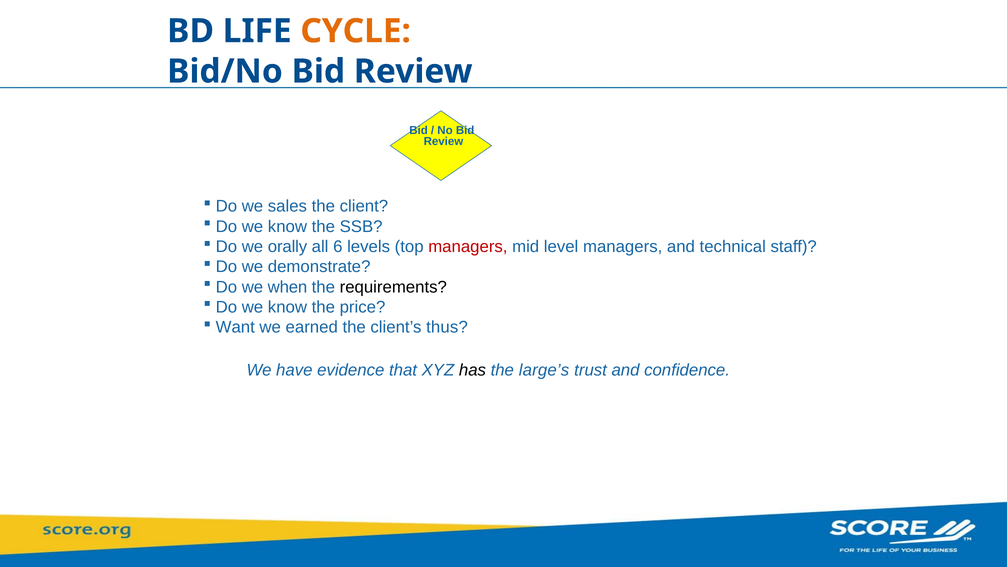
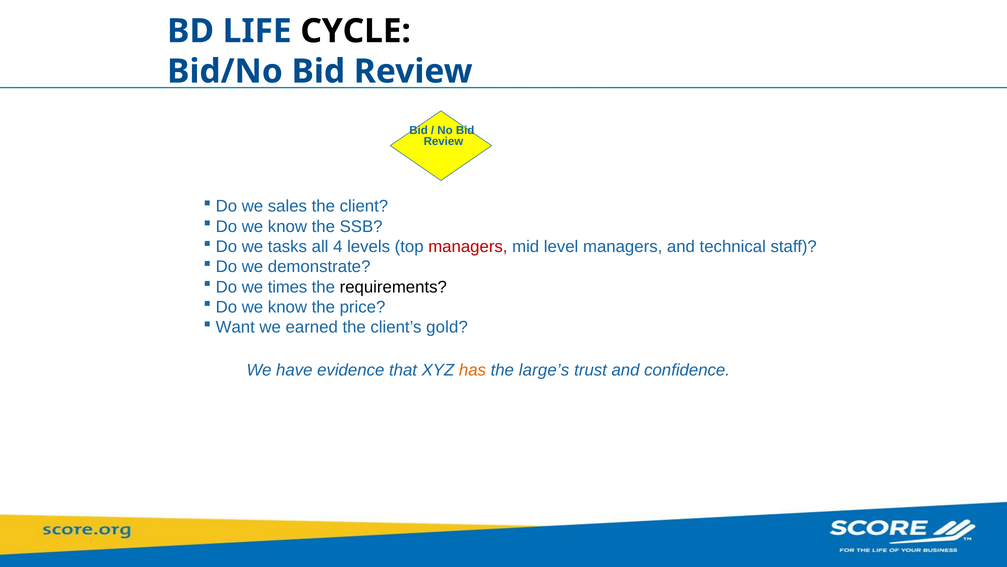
CYCLE colour: orange -> black
orally: orally -> tasks
6: 6 -> 4
when: when -> times
thus: thus -> gold
has colour: black -> orange
